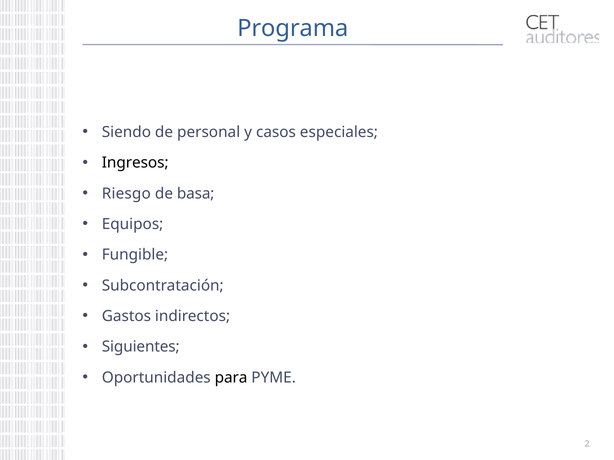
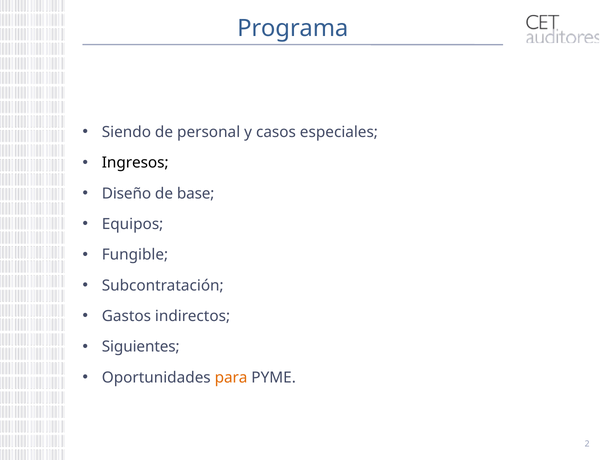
Riesgo: Riesgo -> Diseño
basa: basa -> base
para colour: black -> orange
